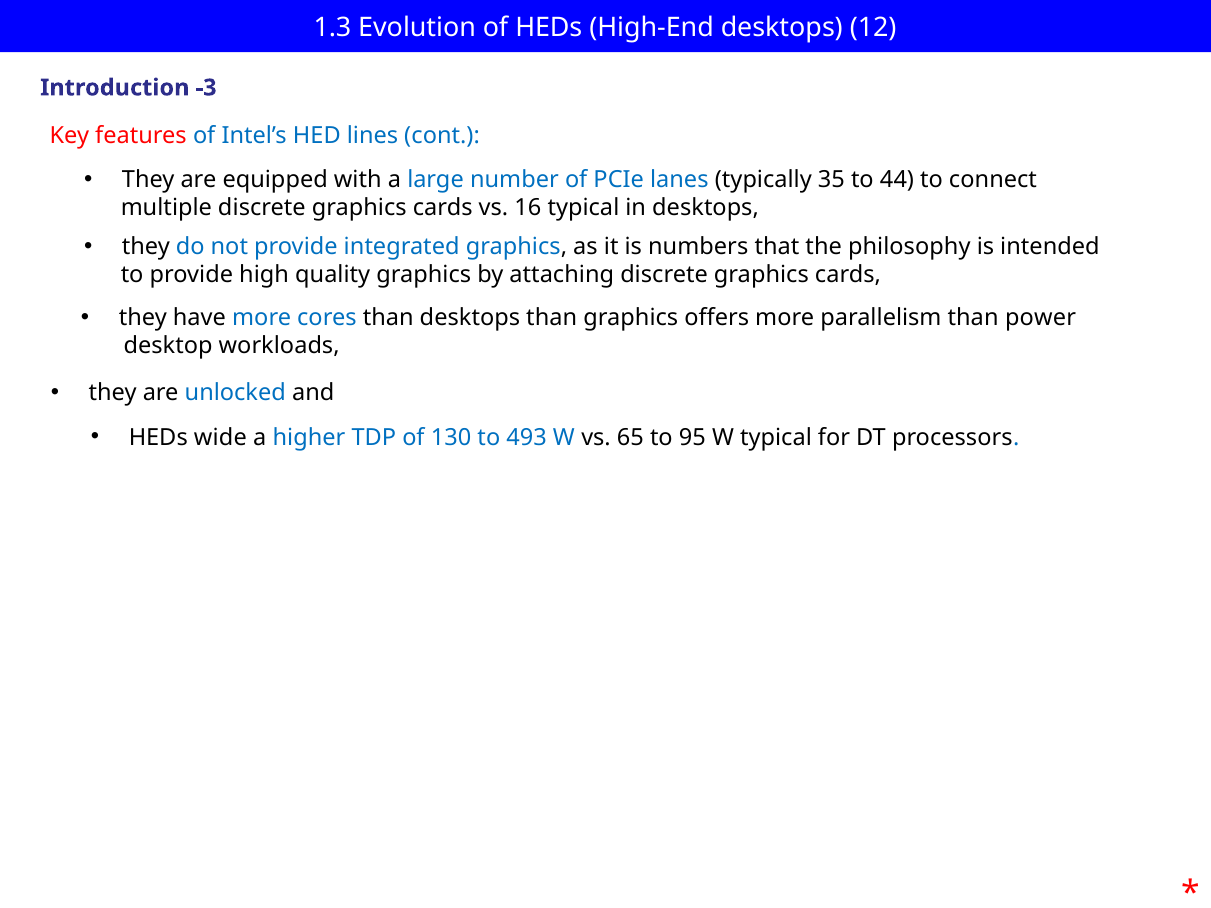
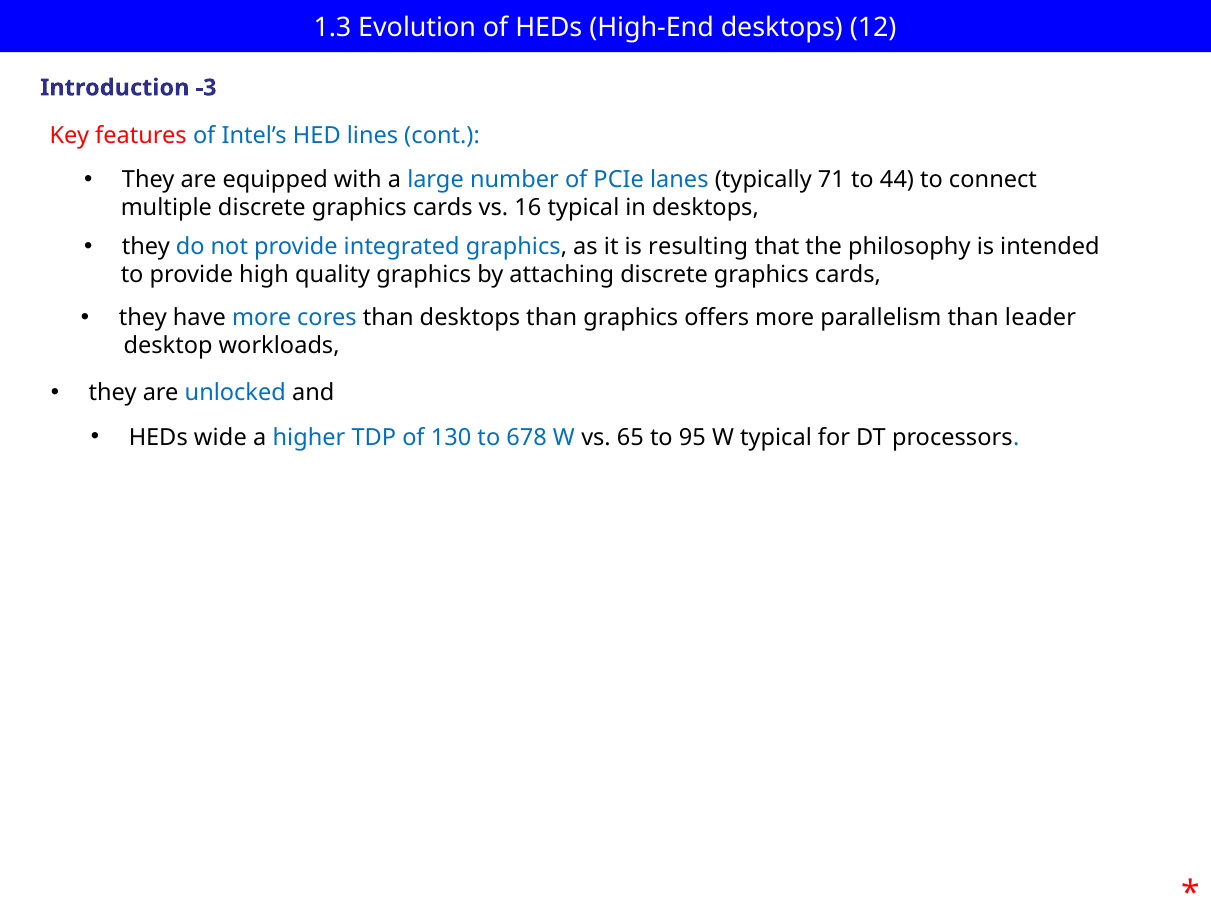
35: 35 -> 71
numbers: numbers -> resulting
power: power -> leader
493: 493 -> 678
